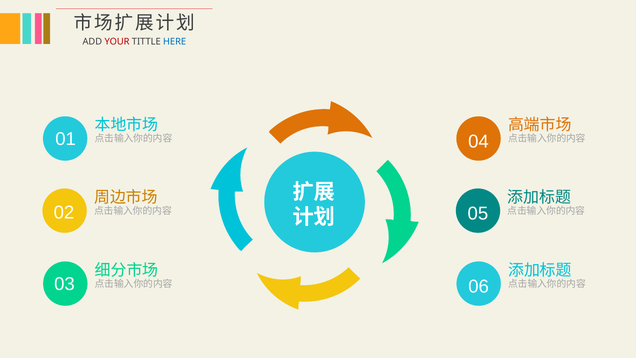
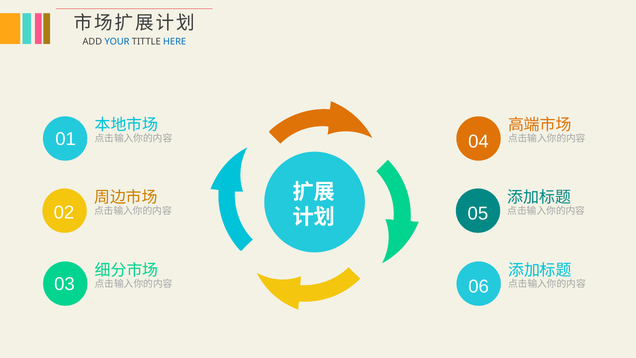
YOUR colour: red -> blue
